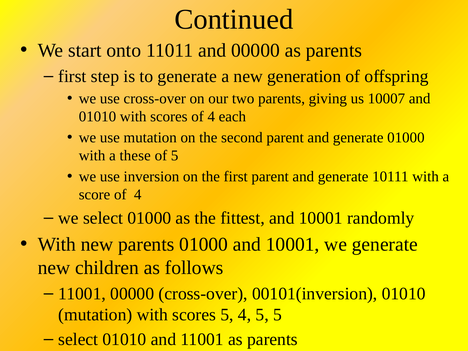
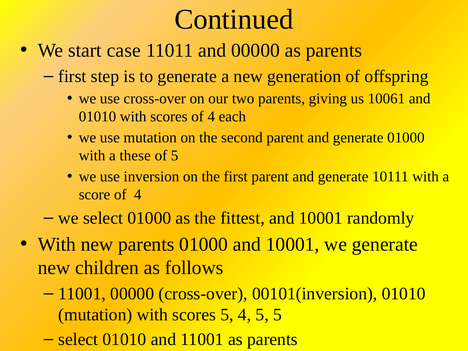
onto: onto -> case
10007: 10007 -> 10061
